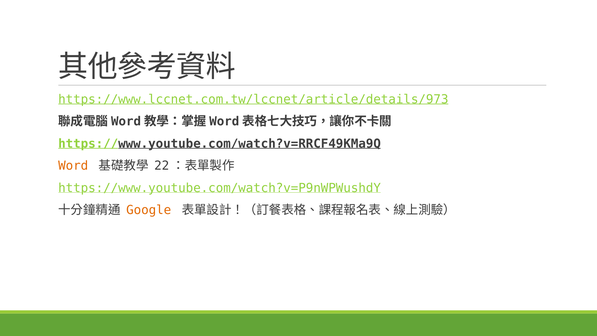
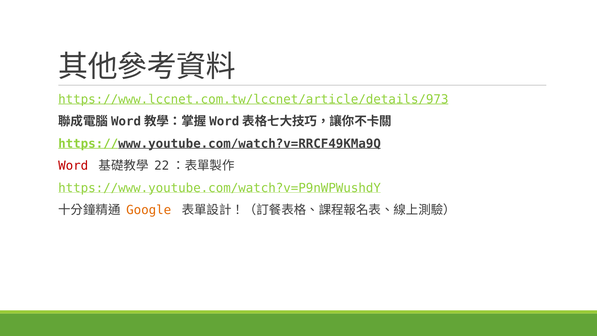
Word colour: orange -> red
